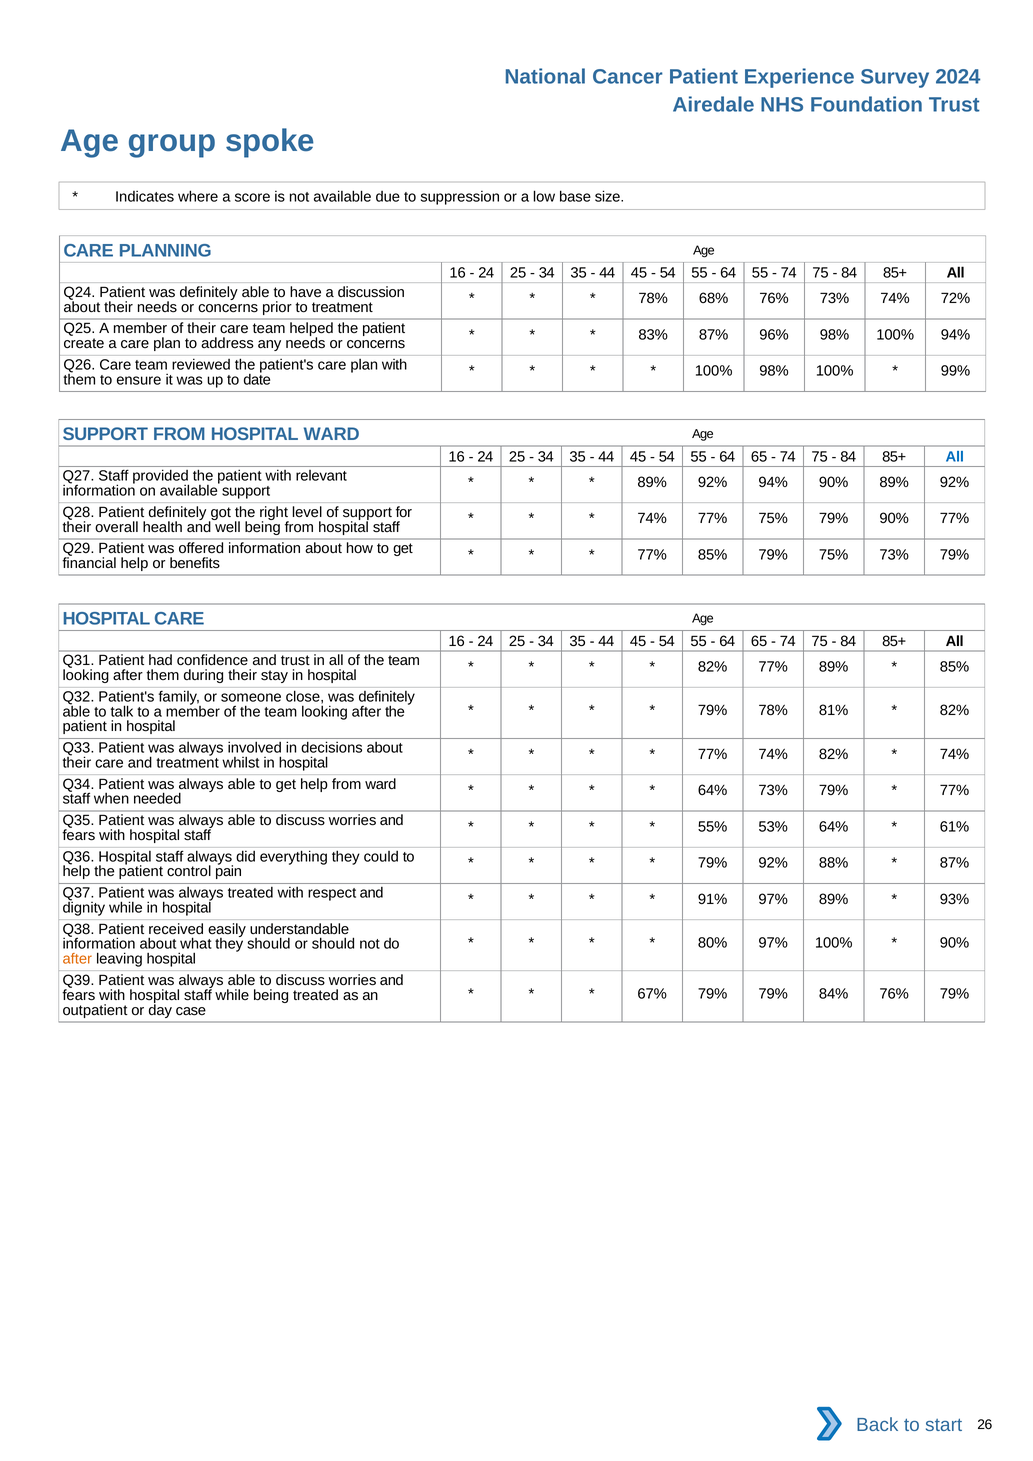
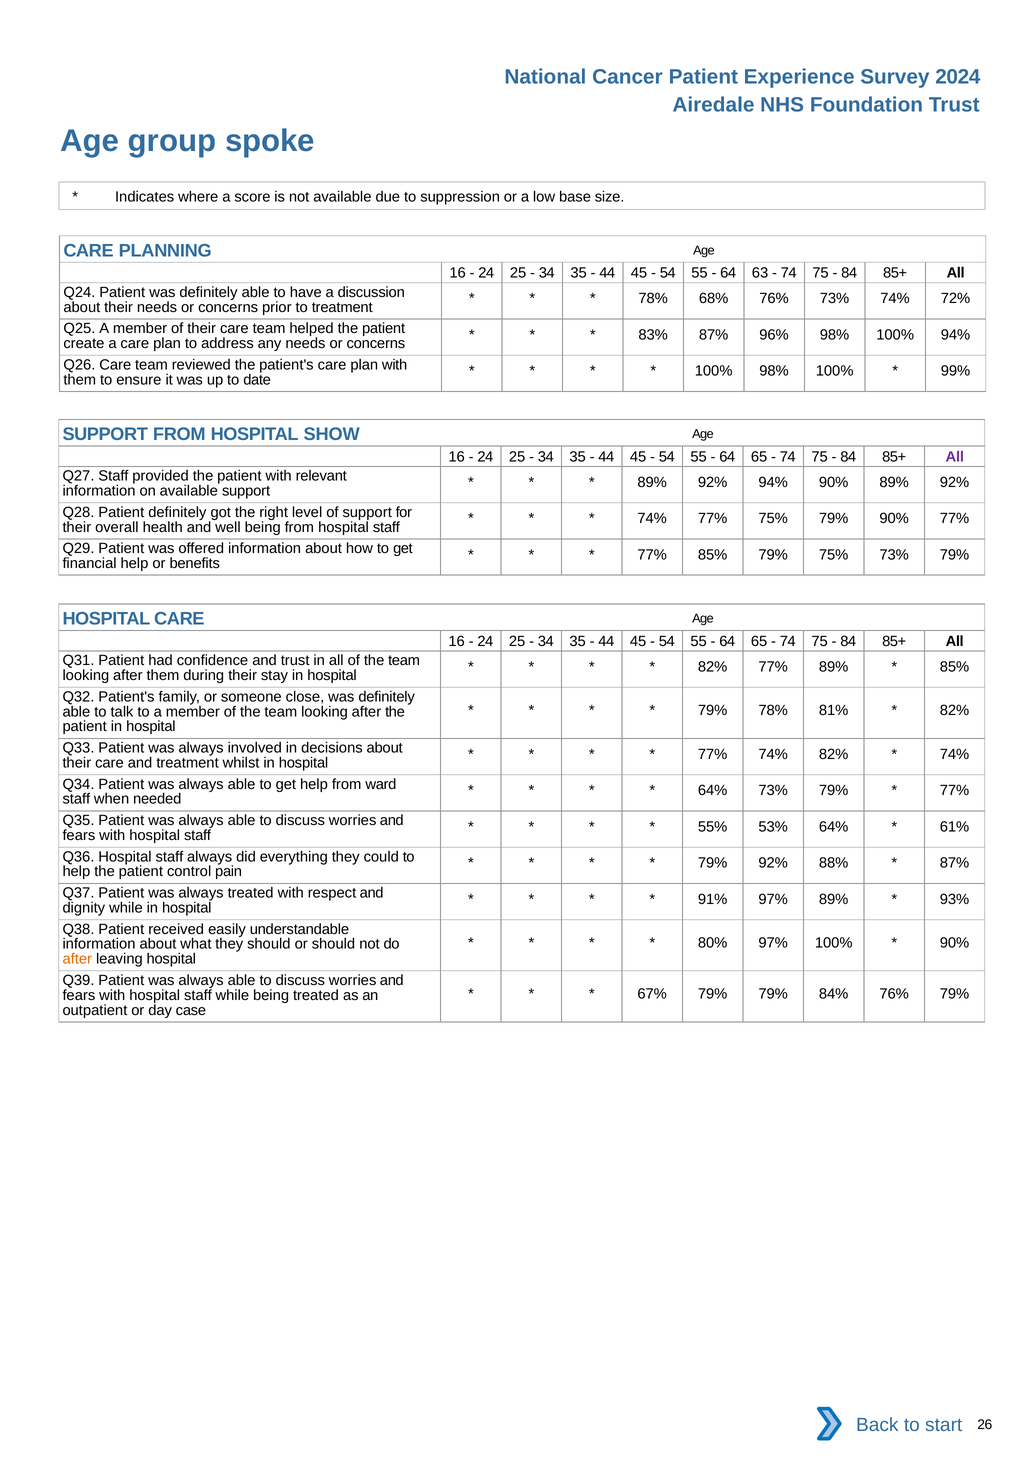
64 55: 55 -> 63
HOSPITAL WARD: WARD -> SHOW
All at (955, 457) colour: blue -> purple
